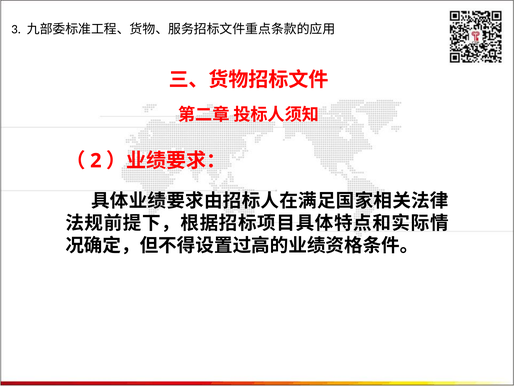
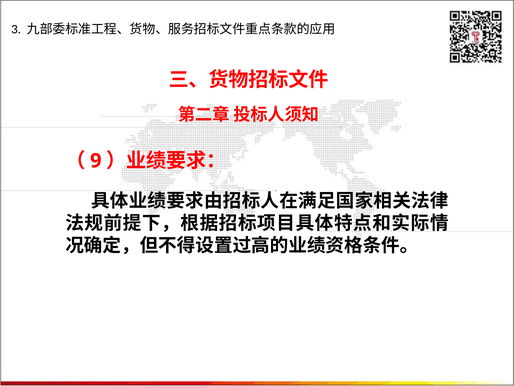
2: 2 -> 9
